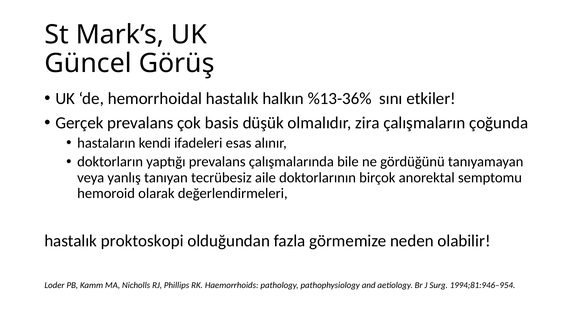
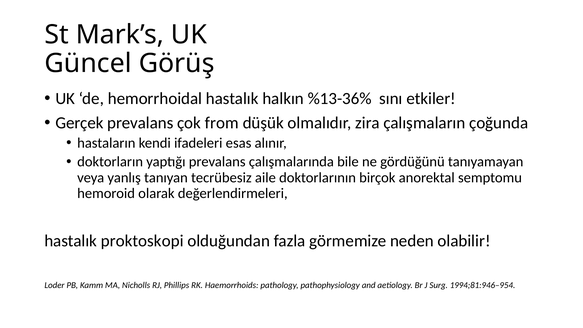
basis: basis -> from
